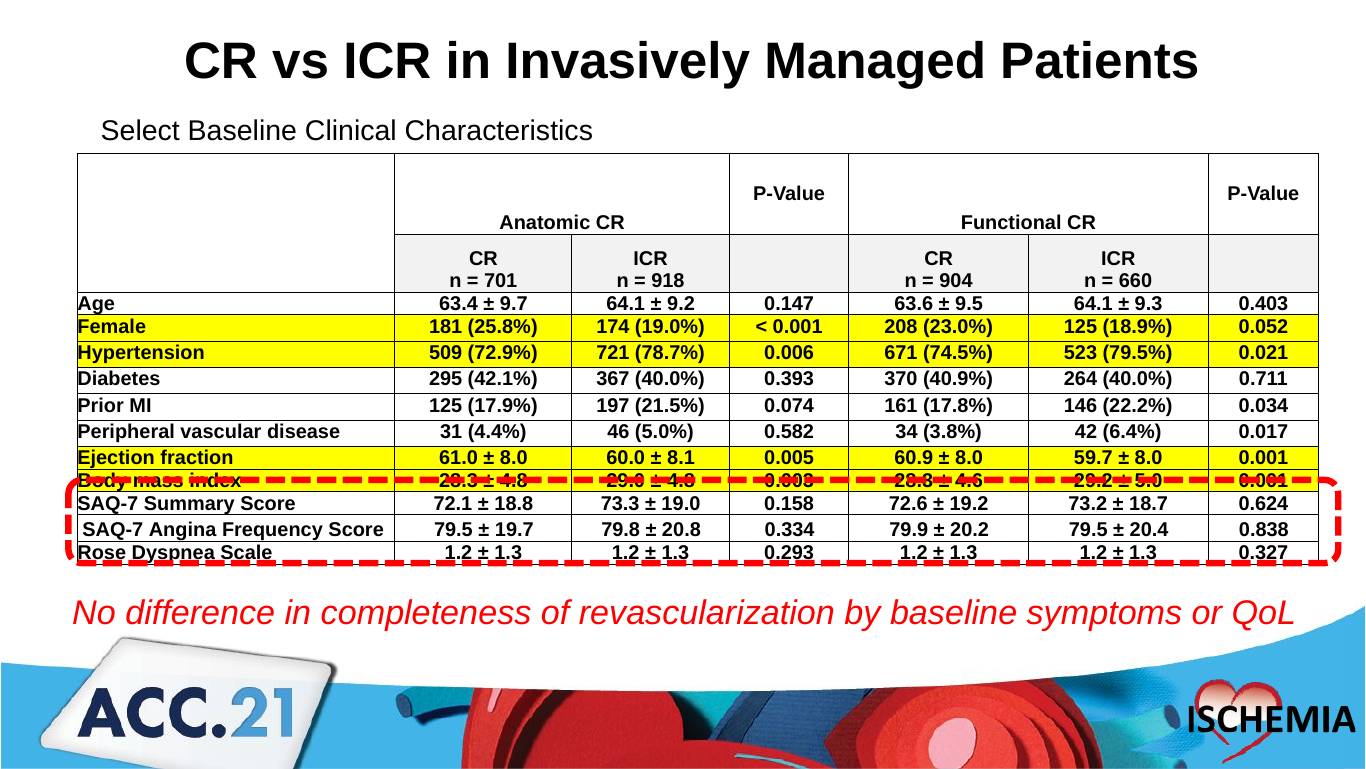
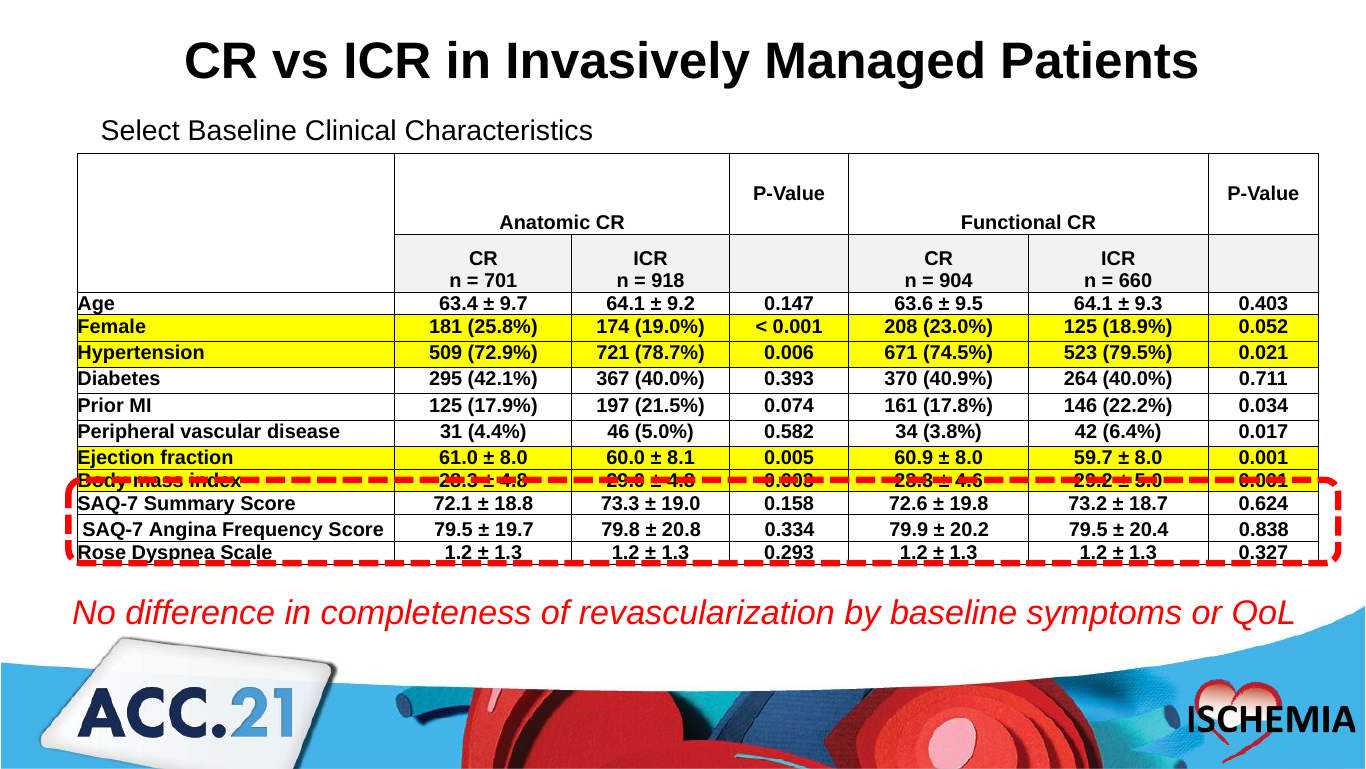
19.2: 19.2 -> 19.8
